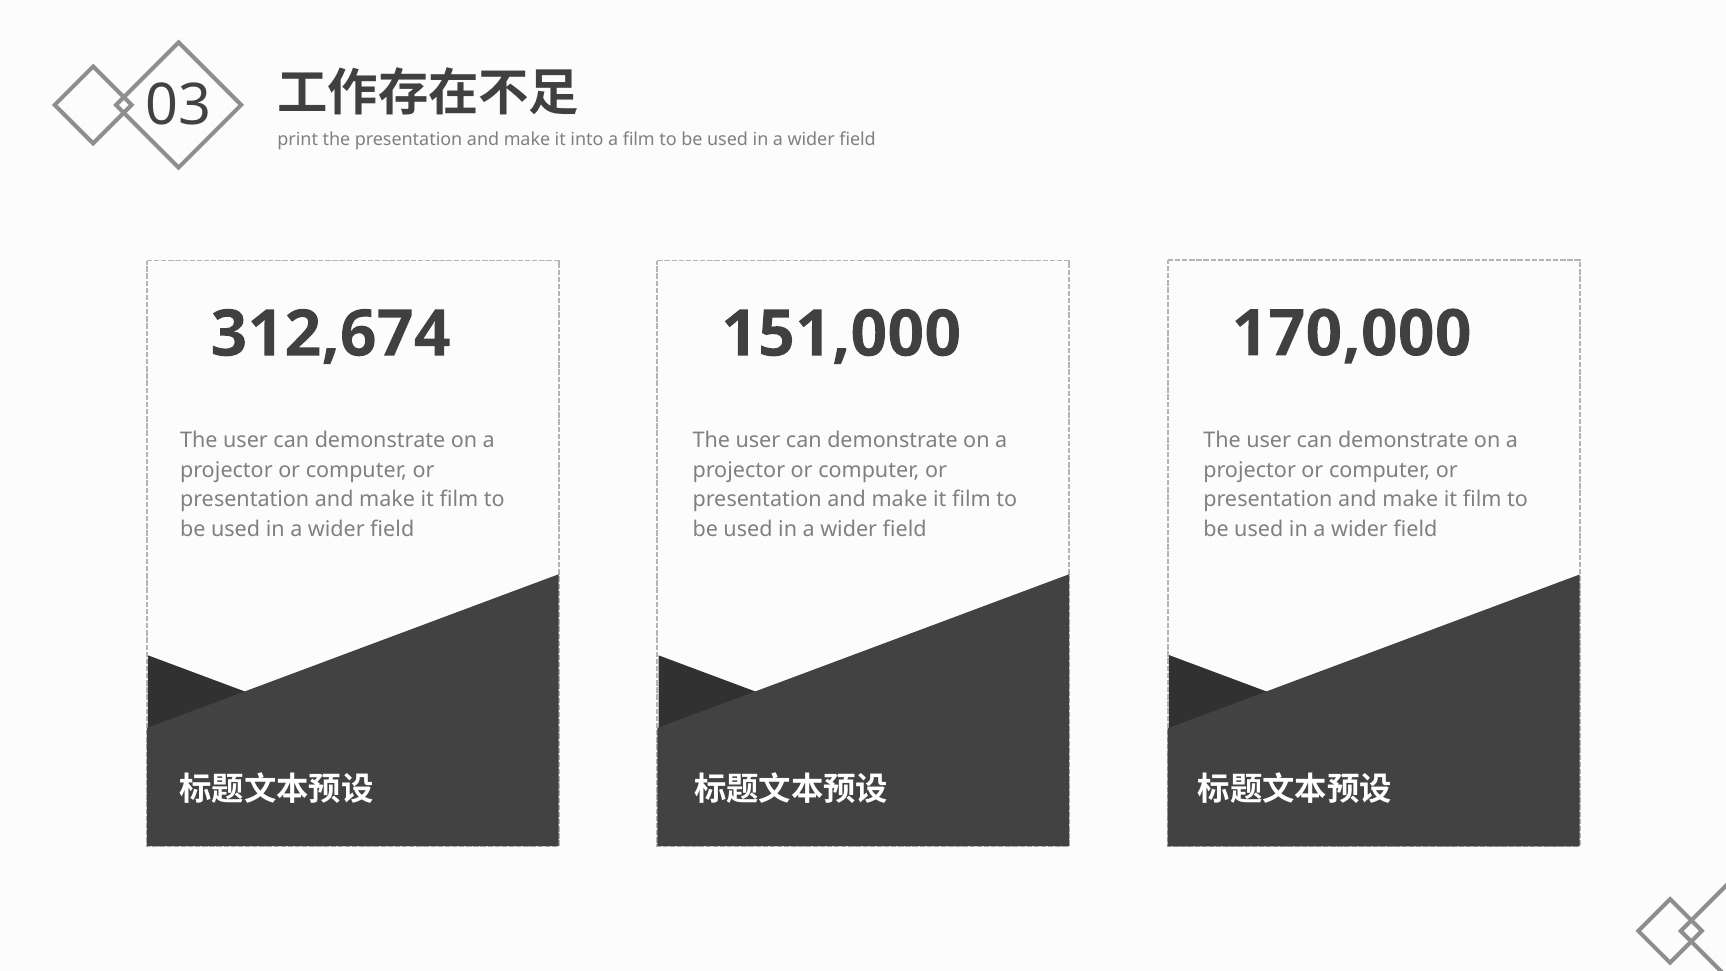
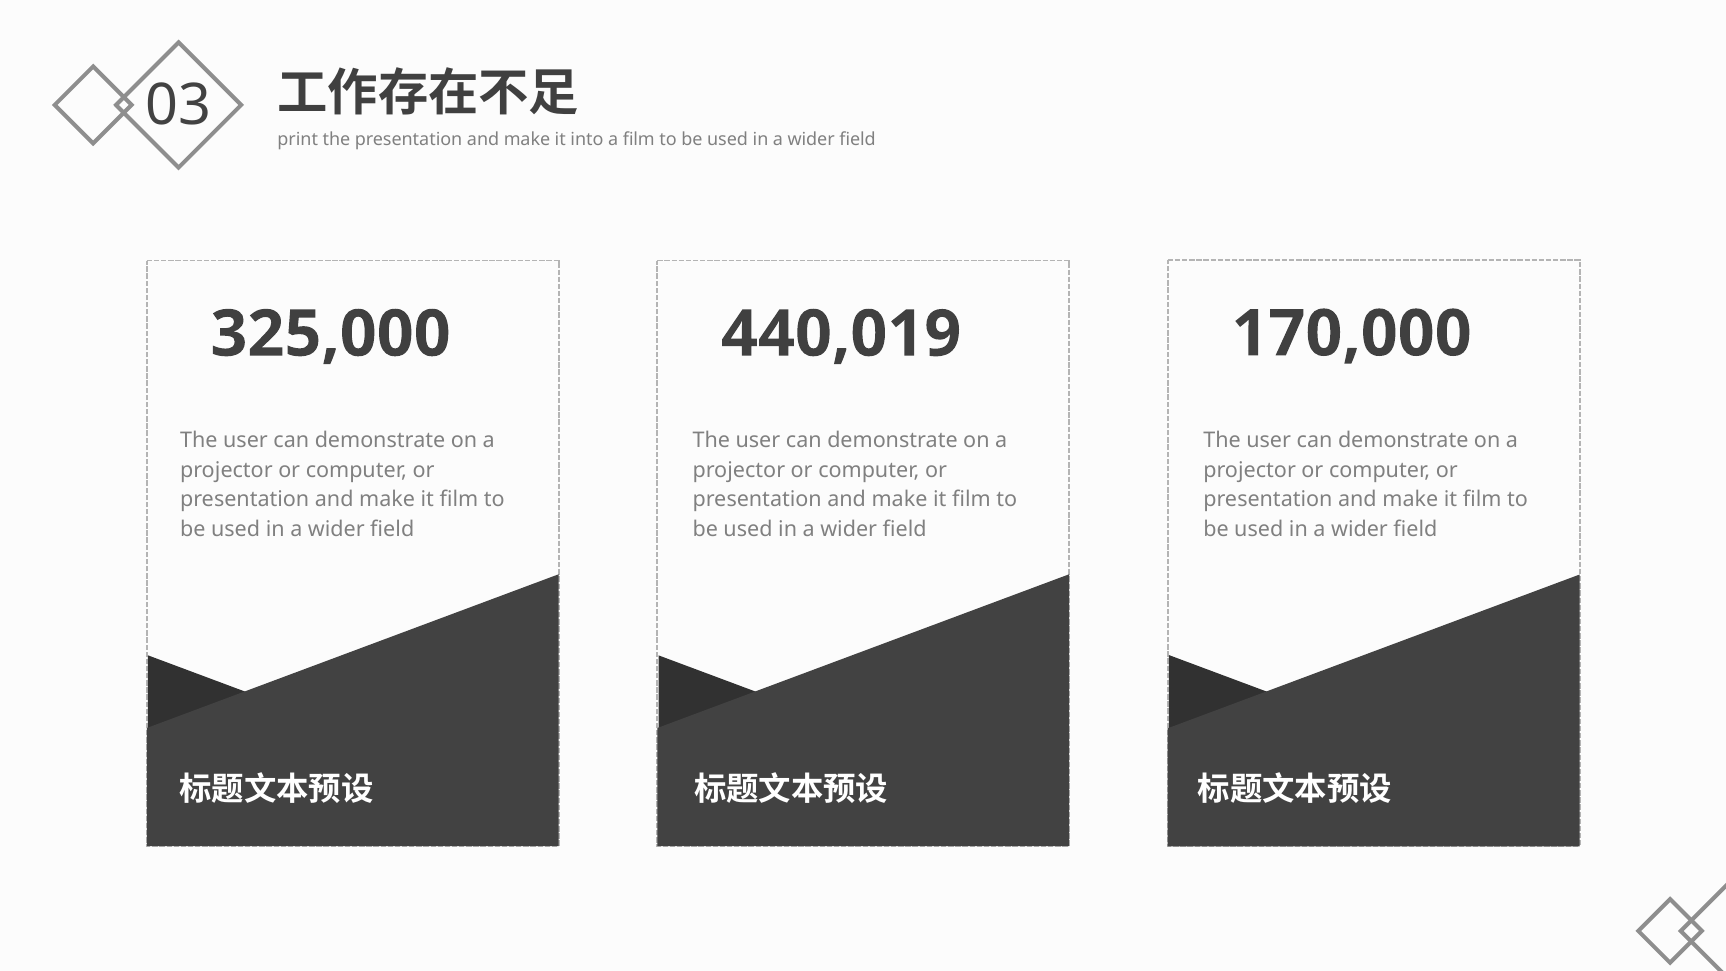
312,674: 312,674 -> 325,000
151,000: 151,000 -> 440,019
